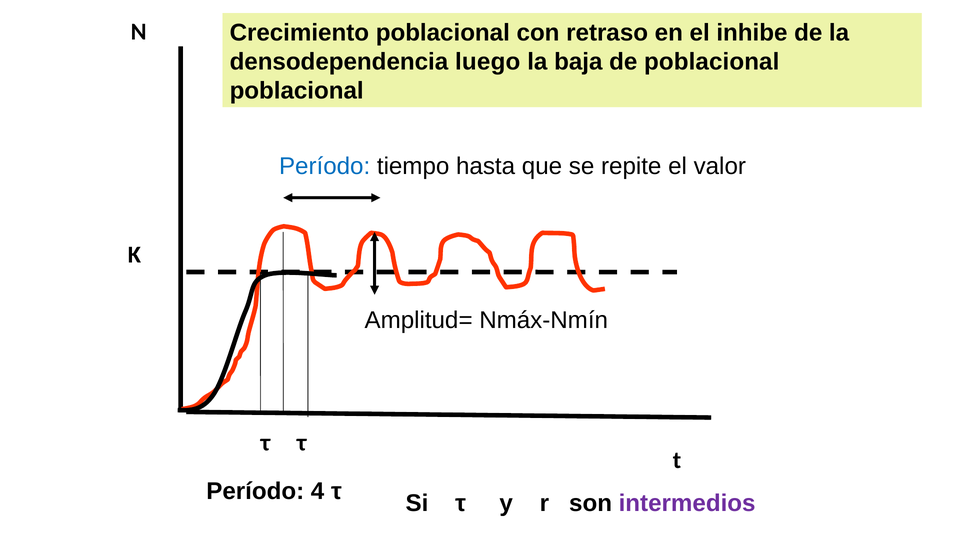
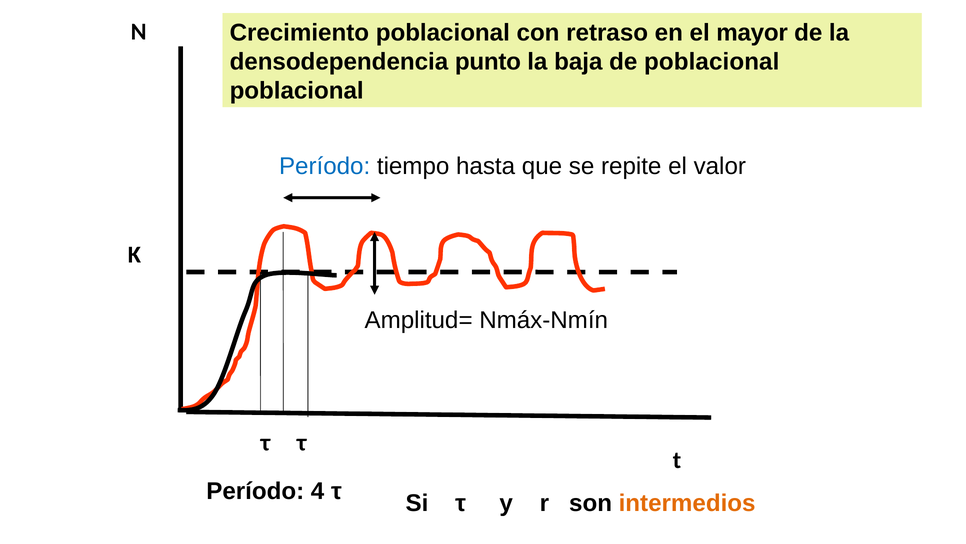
inhibe: inhibe -> mayor
luego: luego -> punto
intermedios colour: purple -> orange
